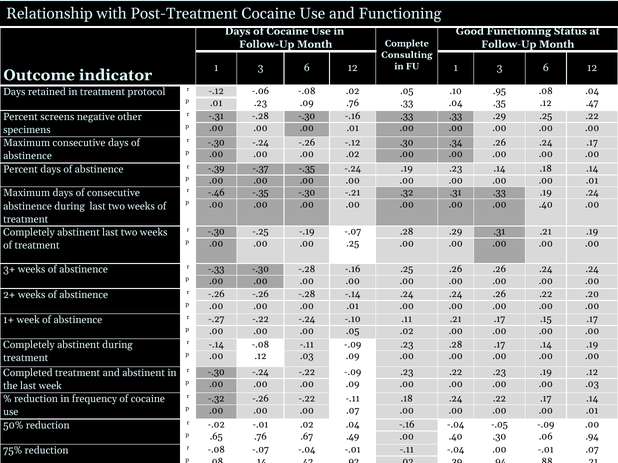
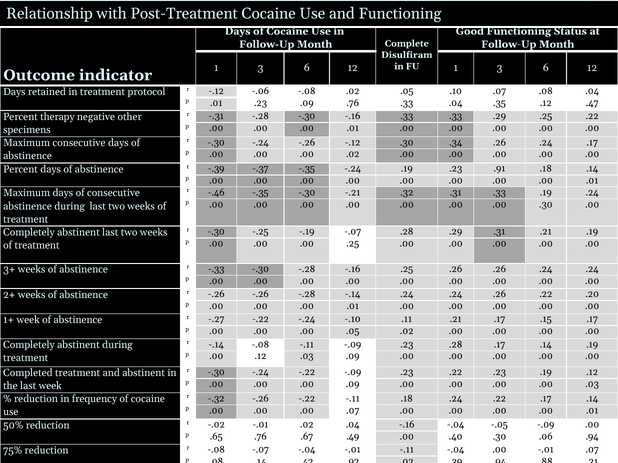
Consulting: Consulting -> Disulfiram
.10 .95: .95 -> .07
screens: screens -> therapy
.23 .14: .14 -> .91
.00 .00 .40: .40 -> .30
